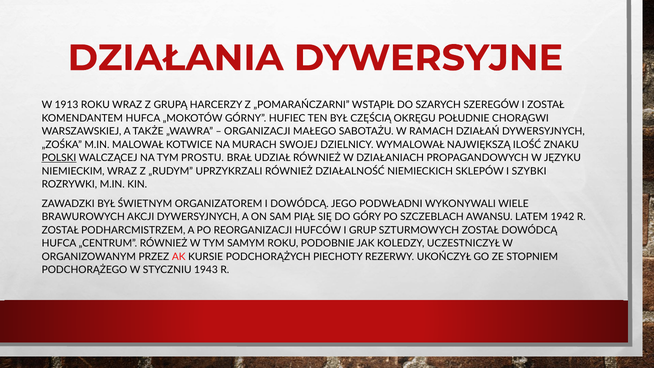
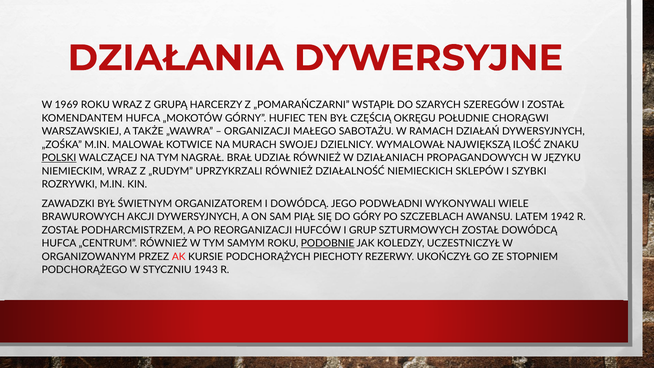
1913: 1913 -> 1969
PROSTU: PROSTU -> NAGRAŁ
PODOBNIE underline: none -> present
